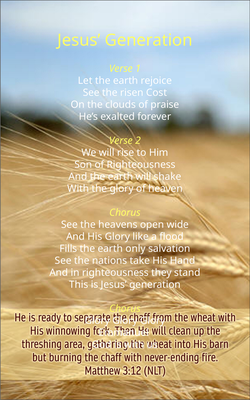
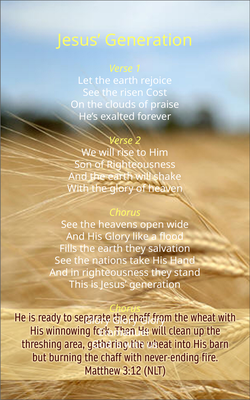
earth only: only -> they
